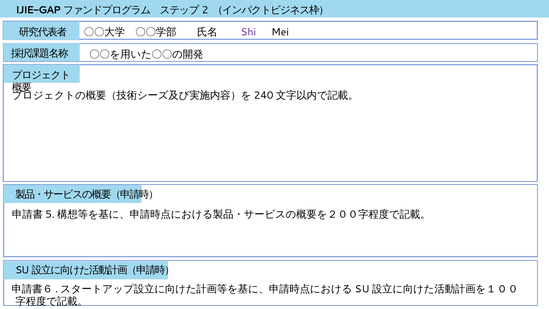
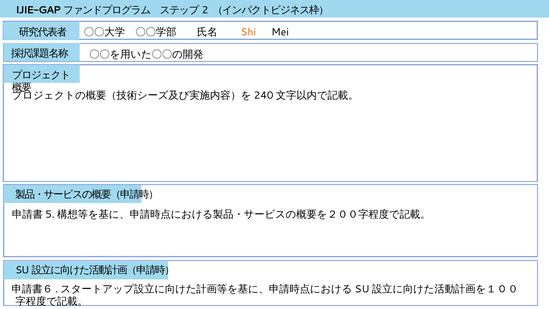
Shi colour: purple -> orange
